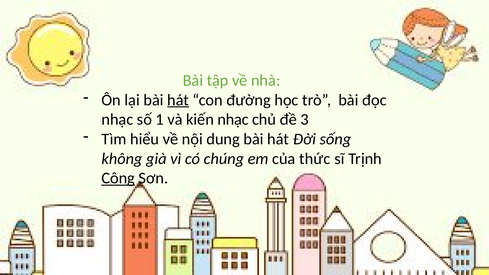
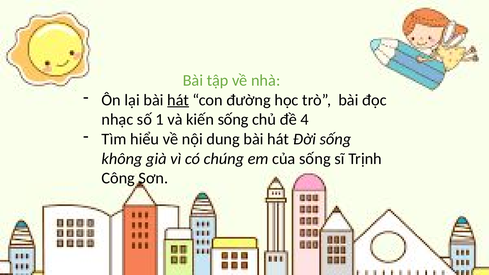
kiến nhạc: nhạc -> sống
3: 3 -> 4
của thức: thức -> sống
Công underline: present -> none
